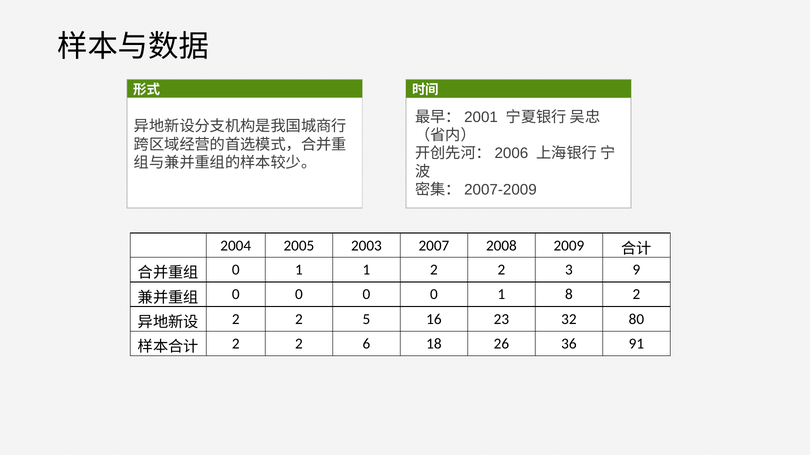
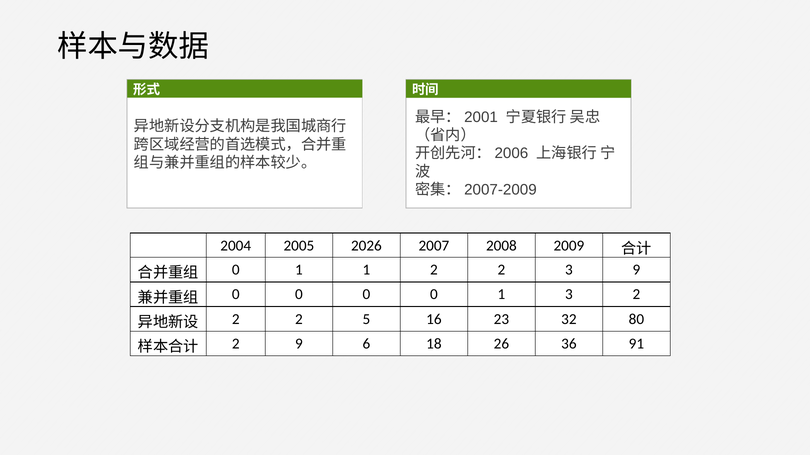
2003: 2003 -> 2026
1 8: 8 -> 3
2 at (299, 344): 2 -> 9
